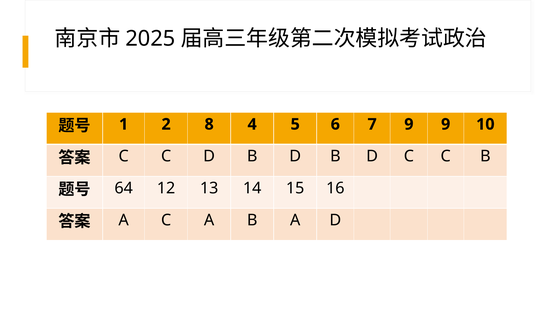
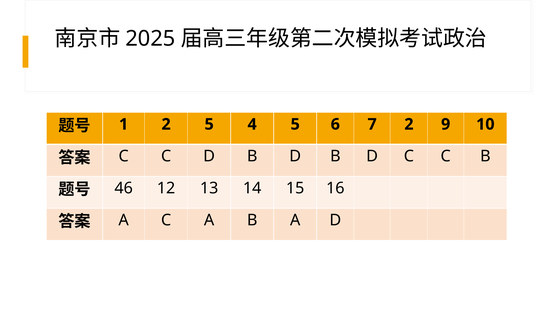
2 8: 8 -> 5
7 9: 9 -> 2
64: 64 -> 46
